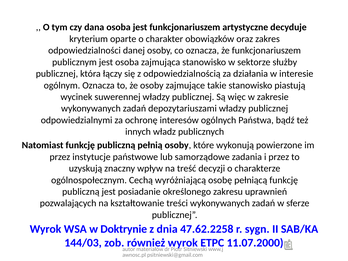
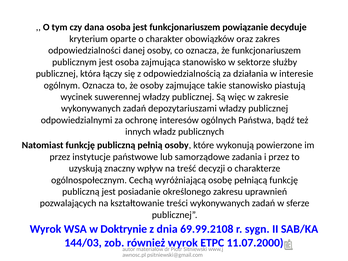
artystyczne: artystyczne -> powiązanie
47.62.2258: 47.62.2258 -> 69.99.2108
